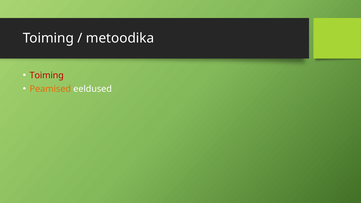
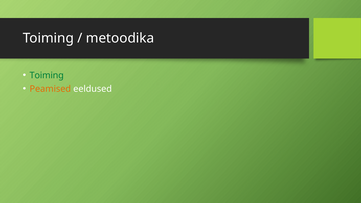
Toiming at (47, 75) colour: red -> green
